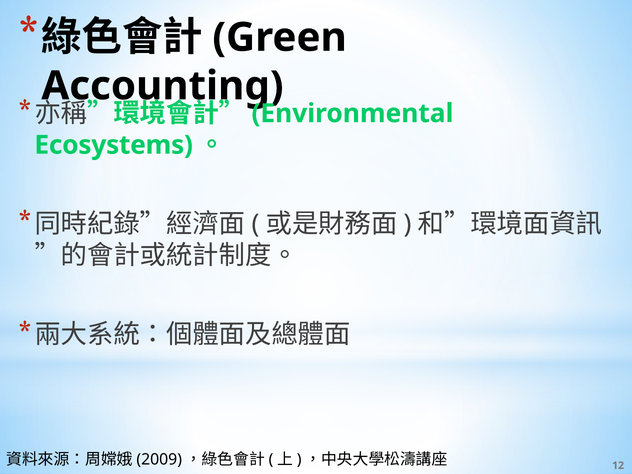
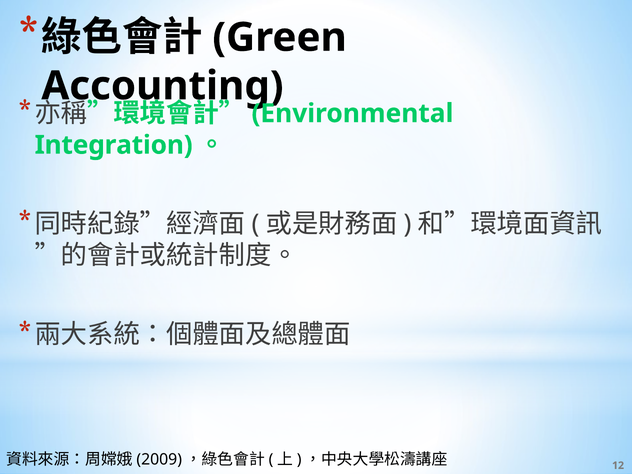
Ecosystems: Ecosystems -> Integration
